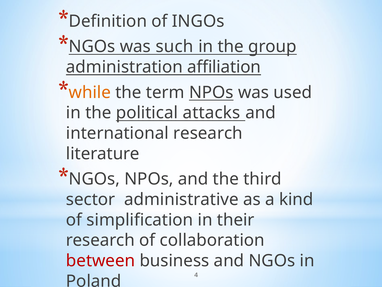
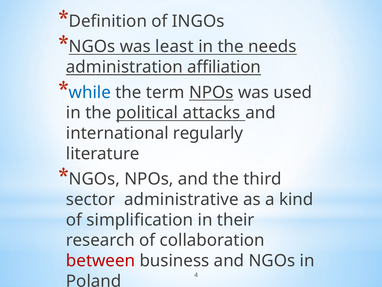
such: such -> least
group: group -> needs
while colour: orange -> blue
international research: research -> regularly
